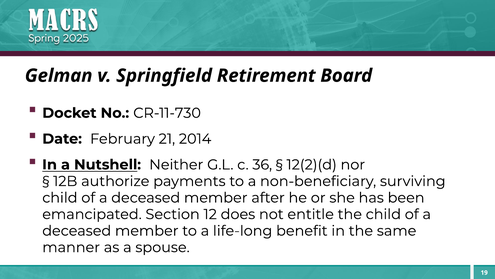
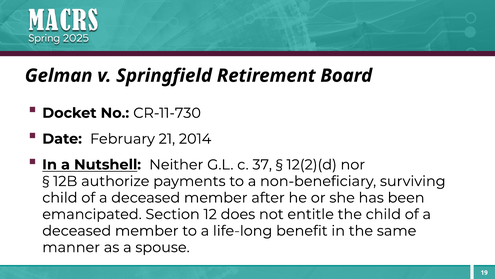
36: 36 -> 37
